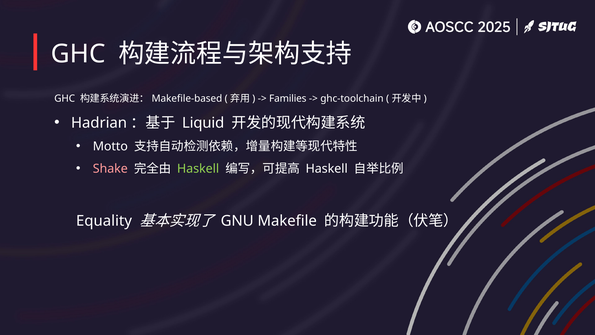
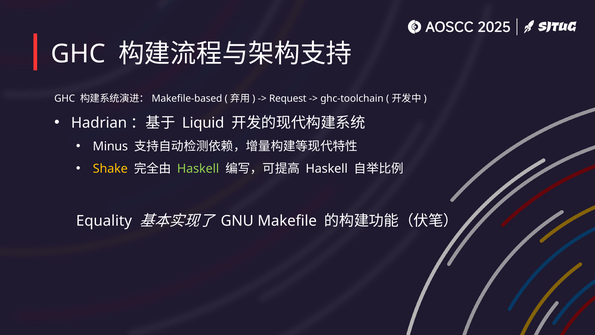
Families: Families -> Request
Motto: Motto -> Minus
Shake colour: pink -> yellow
